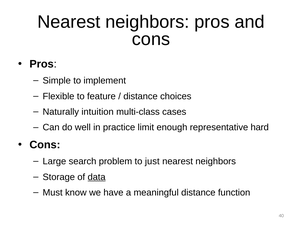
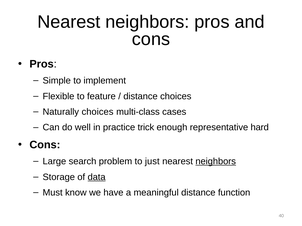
Naturally intuition: intuition -> choices
limit: limit -> trick
neighbors at (216, 162) underline: none -> present
